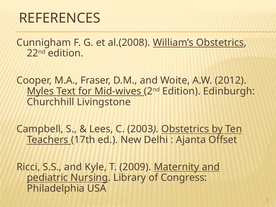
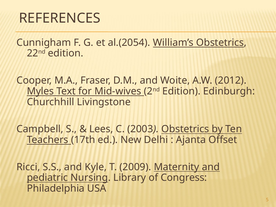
al.(2008: al.(2008 -> al.(2054
